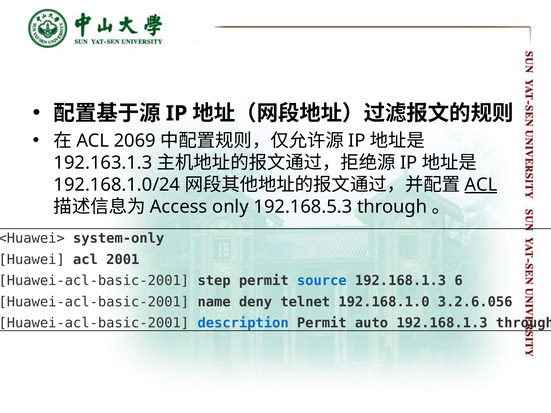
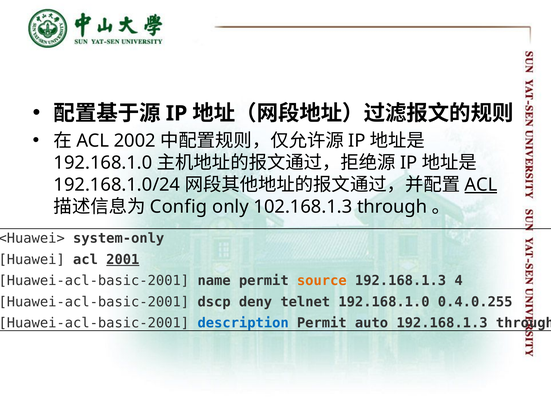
2069: 2069 -> 2002
192.163.1.3 at (103, 163): 192.163.1.3 -> 192.168.1.0
Access: Access -> Config
192.168.5.3: 192.168.5.3 -> 102.168.1.3
2001 underline: none -> present
step: step -> name
source colour: blue -> orange
6: 6 -> 4
name: name -> dscp
3.2.6.056: 3.2.6.056 -> 0.4.0.255
